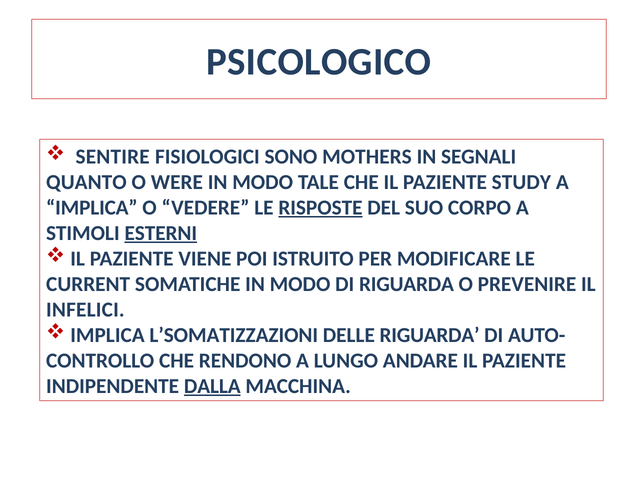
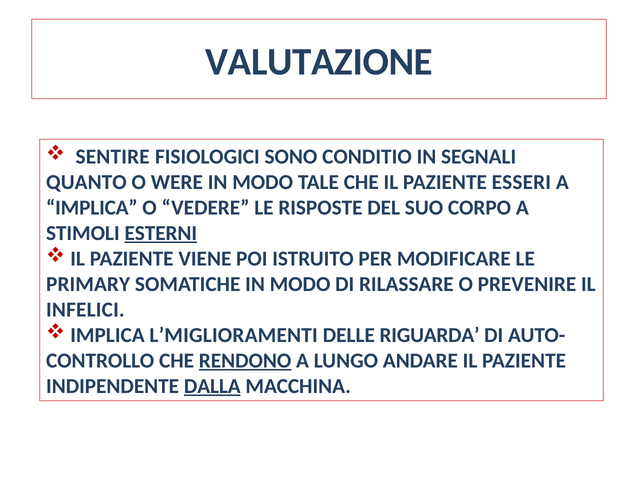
PSICOLOGICO: PSICOLOGICO -> VALUTAZIONE
MOTHERS: MOTHERS -> CONDITIO
STUDY: STUDY -> ESSERI
RISPOSTE underline: present -> none
CURRENT: CURRENT -> PRIMARY
DI RIGUARDA: RIGUARDA -> RILASSARE
L’SOMATIZZAZIONI: L’SOMATIZZAZIONI -> L’MIGLIORAMENTI
RENDONO underline: none -> present
